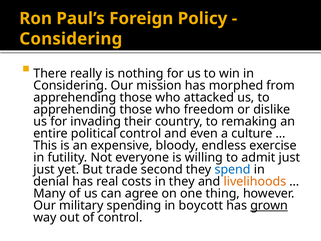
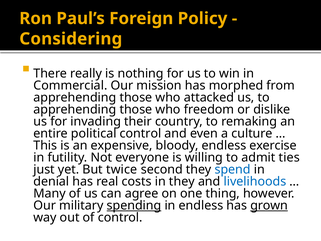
Considering at (70, 85): Considering -> Commercial
admit just: just -> ties
trade: trade -> twice
livelihoods colour: orange -> blue
spending underline: none -> present
in boycott: boycott -> endless
